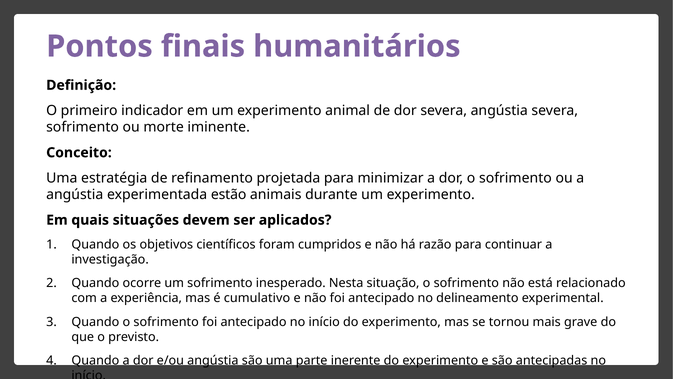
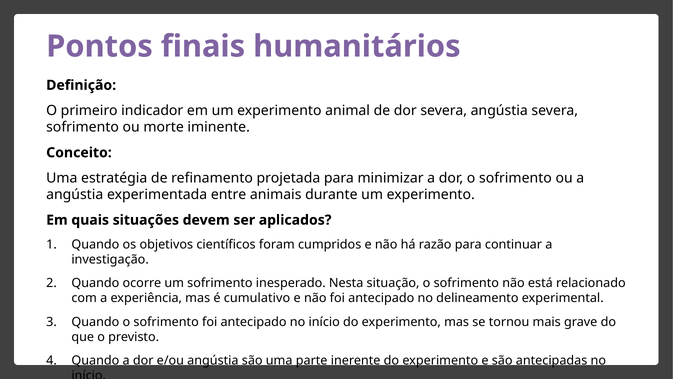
estão: estão -> entre
